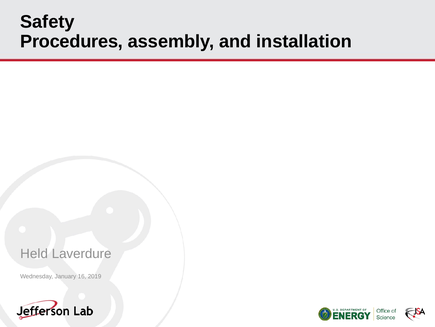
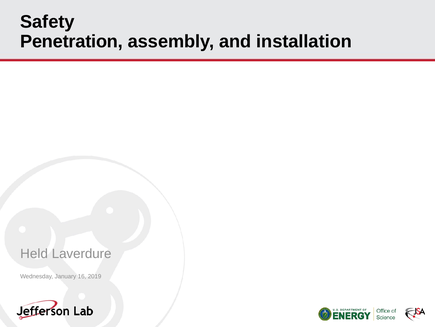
Procedures: Procedures -> Penetration
